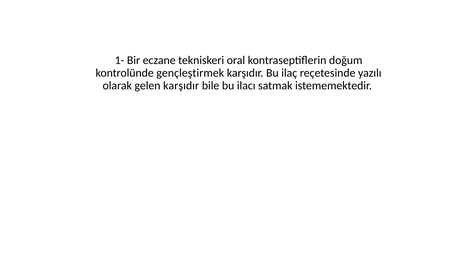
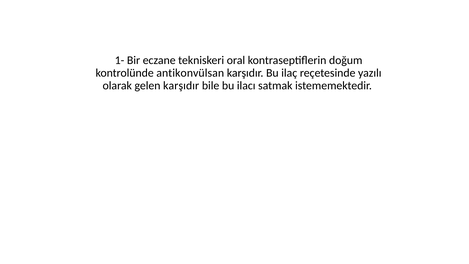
gençleştirmek: gençleştirmek -> antikonvülsan
